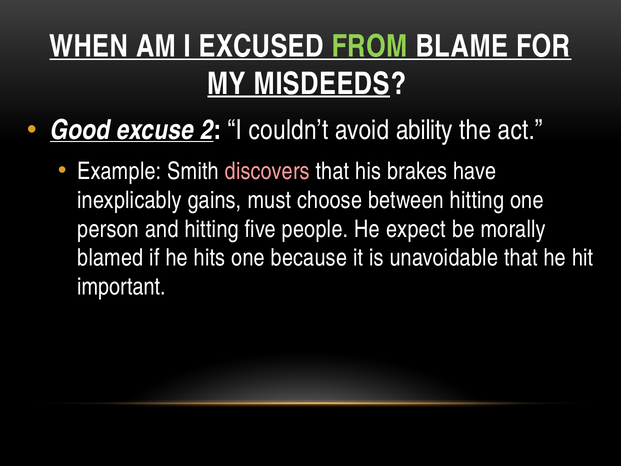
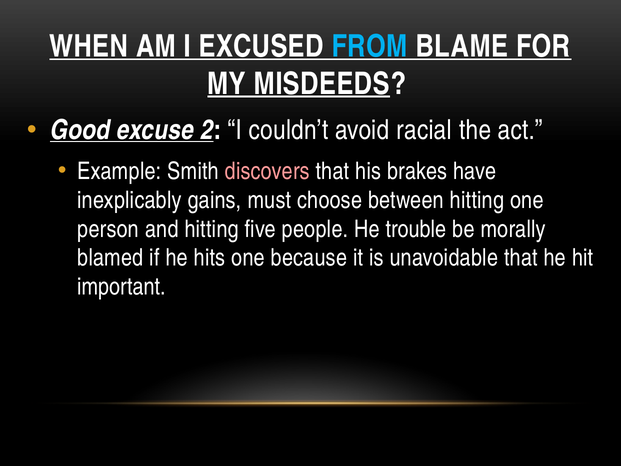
FROM colour: light green -> light blue
ability: ability -> racial
expect: expect -> trouble
